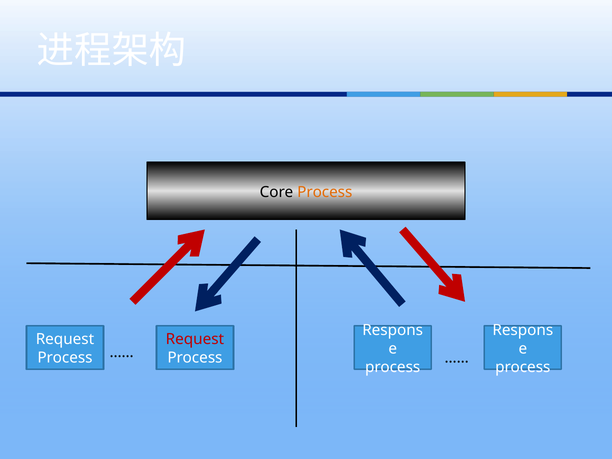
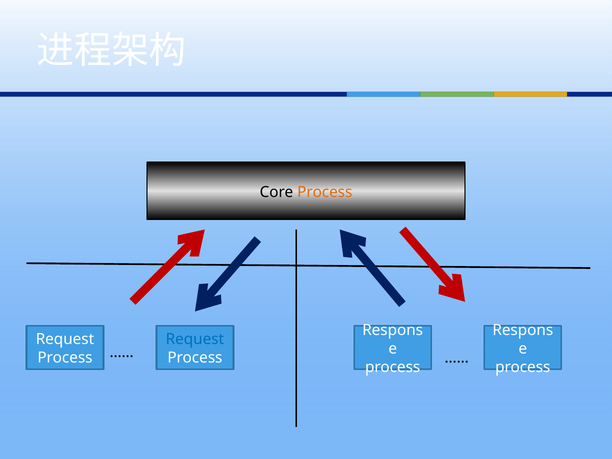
Request at (195, 339) colour: red -> blue
